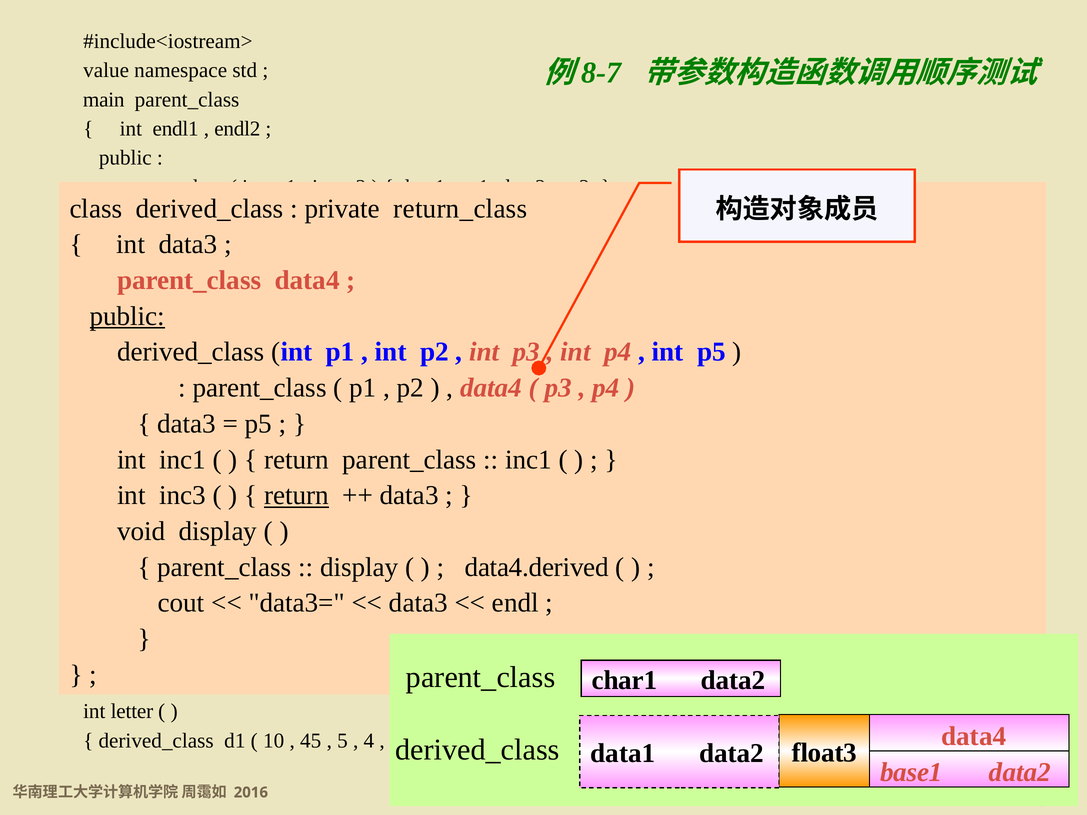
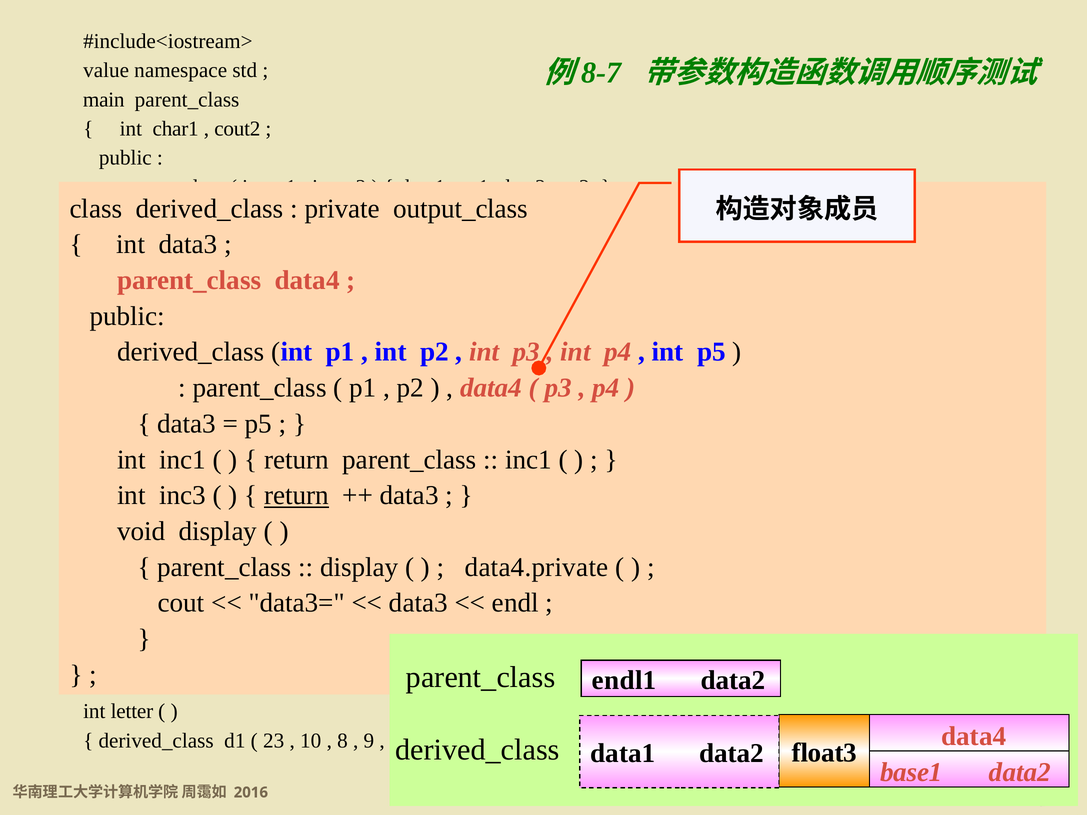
endl1: endl1 -> char1
endl2: endl2 -> cout2
return_class: return_class -> output_class
public at (127, 316) underline: present -> none
data4.derived: data4.derived -> data4.private
char1: char1 -> endl1
10: 10 -> 23
45: 45 -> 10
5: 5 -> 8
4: 4 -> 9
